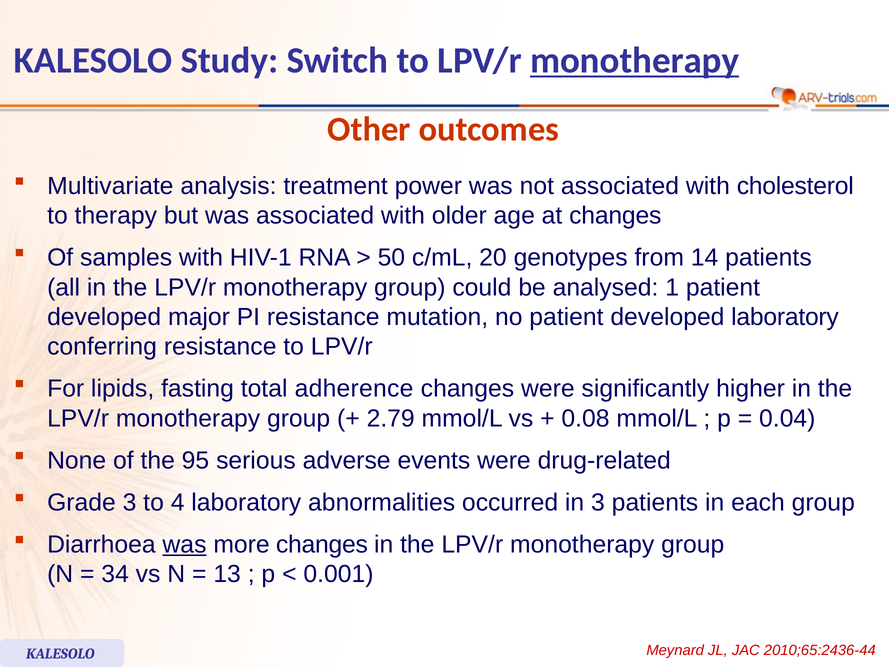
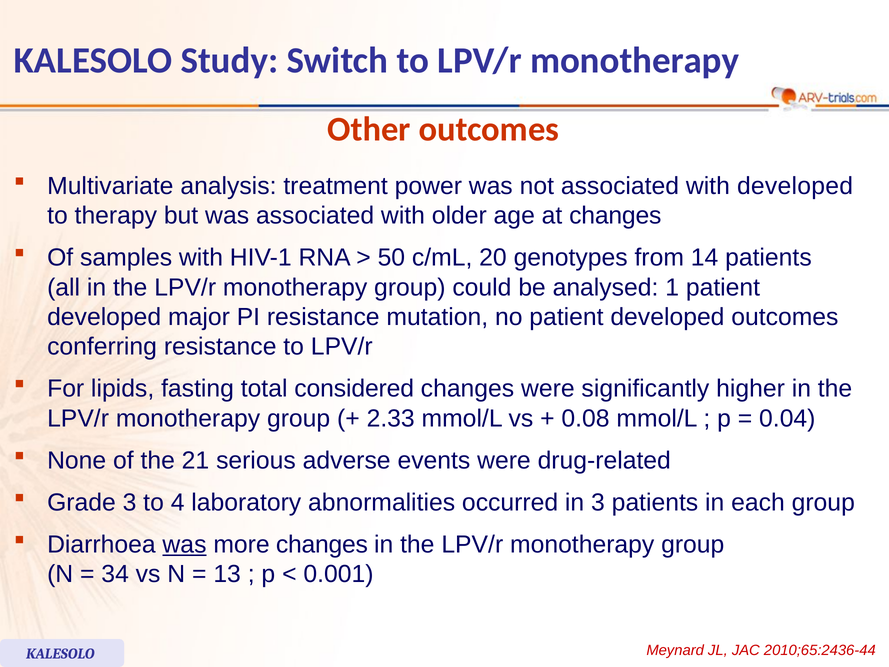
monotherapy at (635, 61) underline: present -> none
with cholesterol: cholesterol -> developed
developed laboratory: laboratory -> outcomes
adherence: adherence -> considered
2.79: 2.79 -> 2.33
95: 95 -> 21
